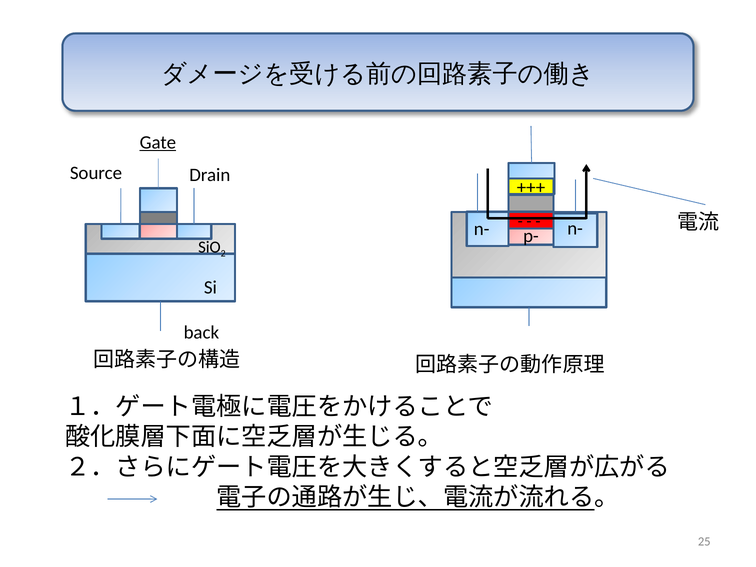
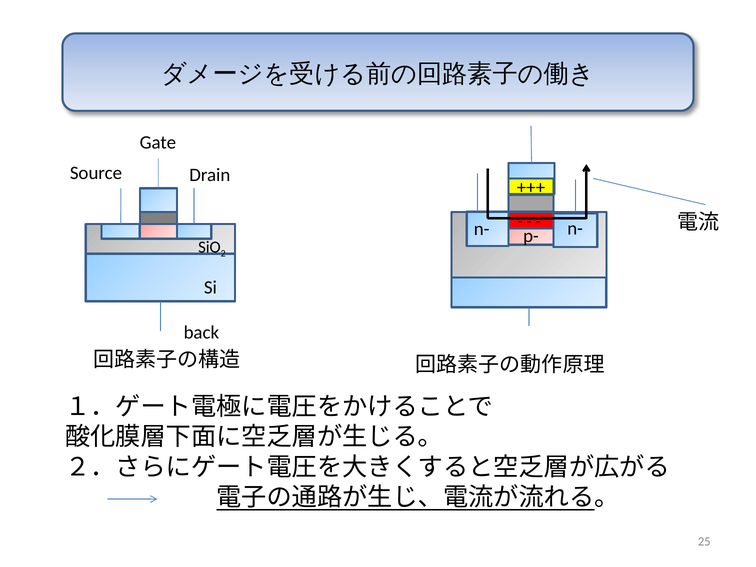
Gate underline: present -> none
